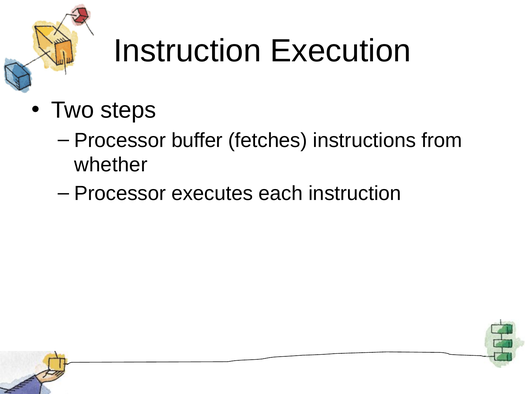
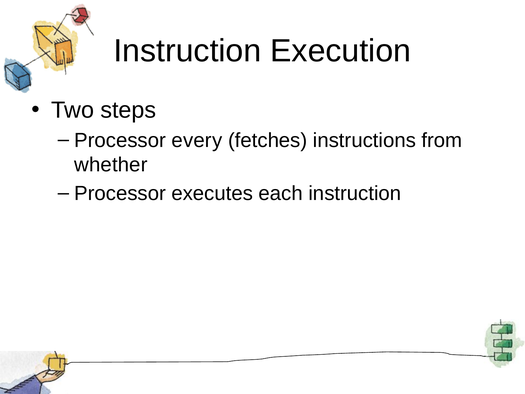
buffer: buffer -> every
